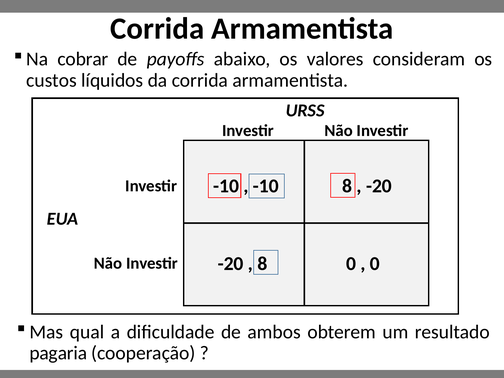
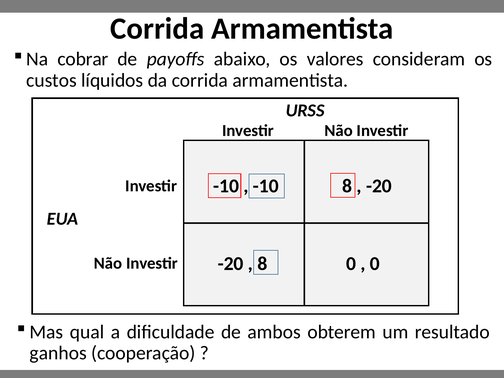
pagaria: pagaria -> ganhos
